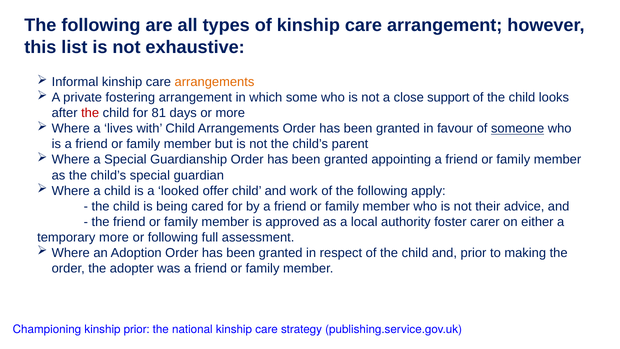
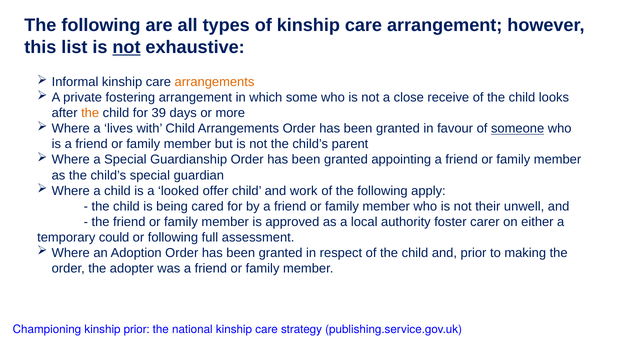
not at (127, 47) underline: none -> present
support: support -> receive
the at (90, 113) colour: red -> orange
81: 81 -> 39
advice: advice -> unwell
temporary more: more -> could
